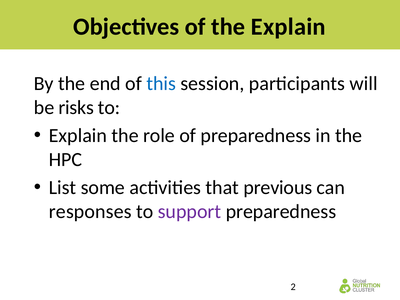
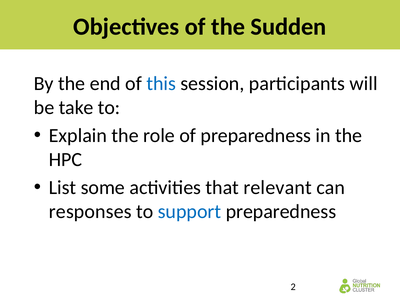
the Explain: Explain -> Sudden
risks: risks -> take
previous: previous -> relevant
support colour: purple -> blue
